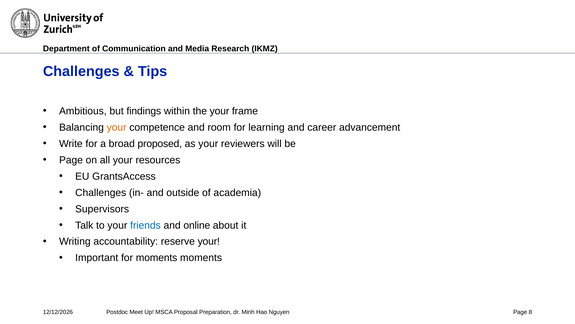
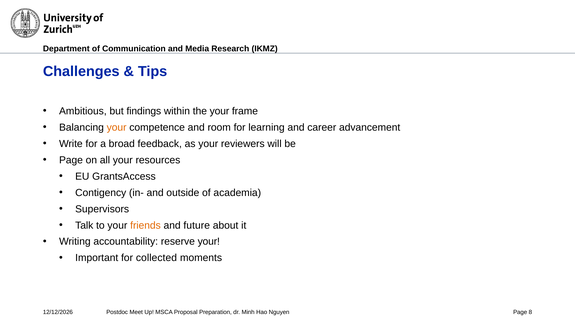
proposed: proposed -> feedback
Challenges at (101, 192): Challenges -> Contigency
friends colour: blue -> orange
online: online -> future
for moments: moments -> collected
